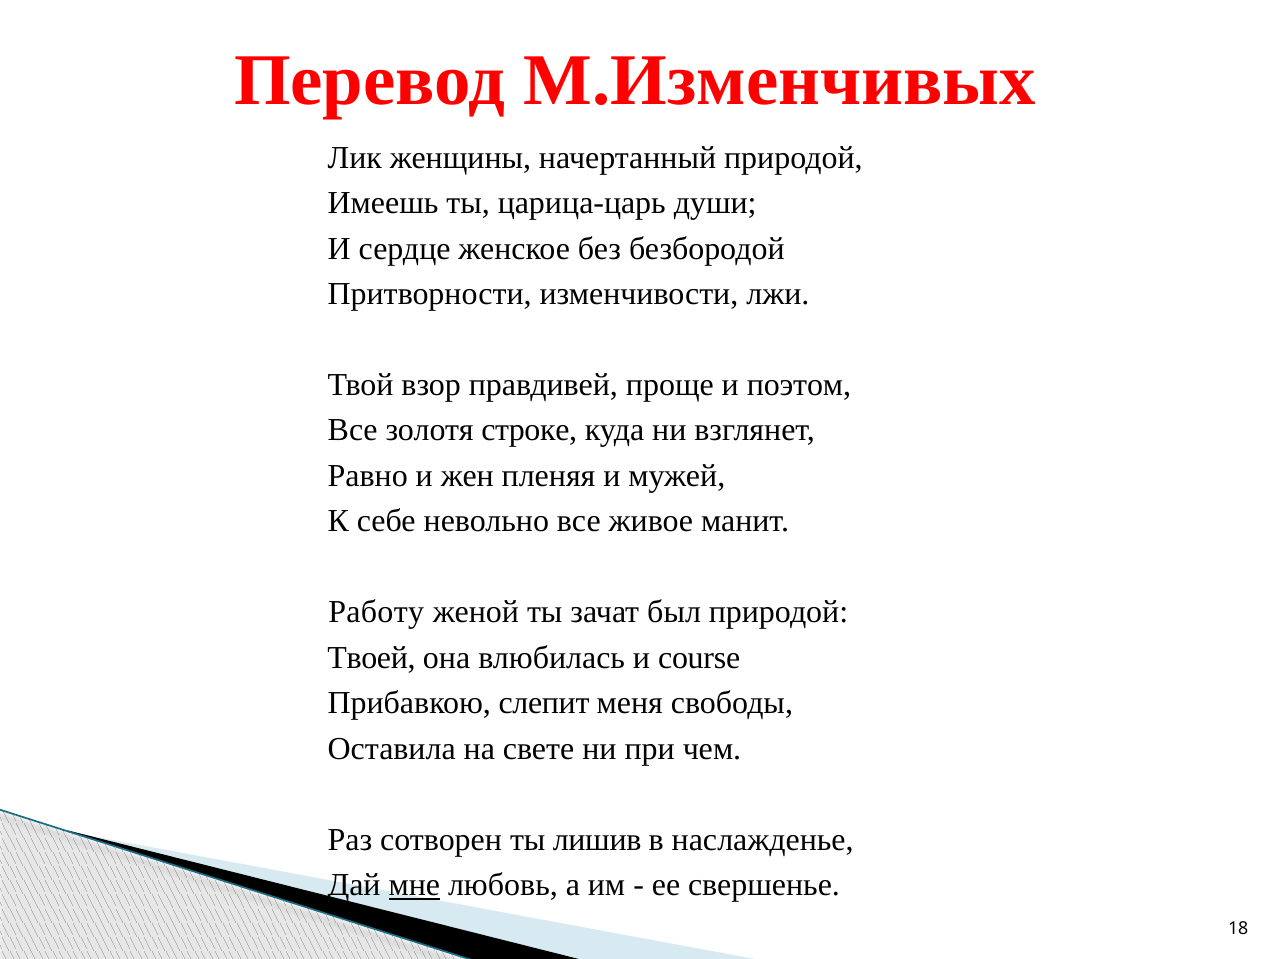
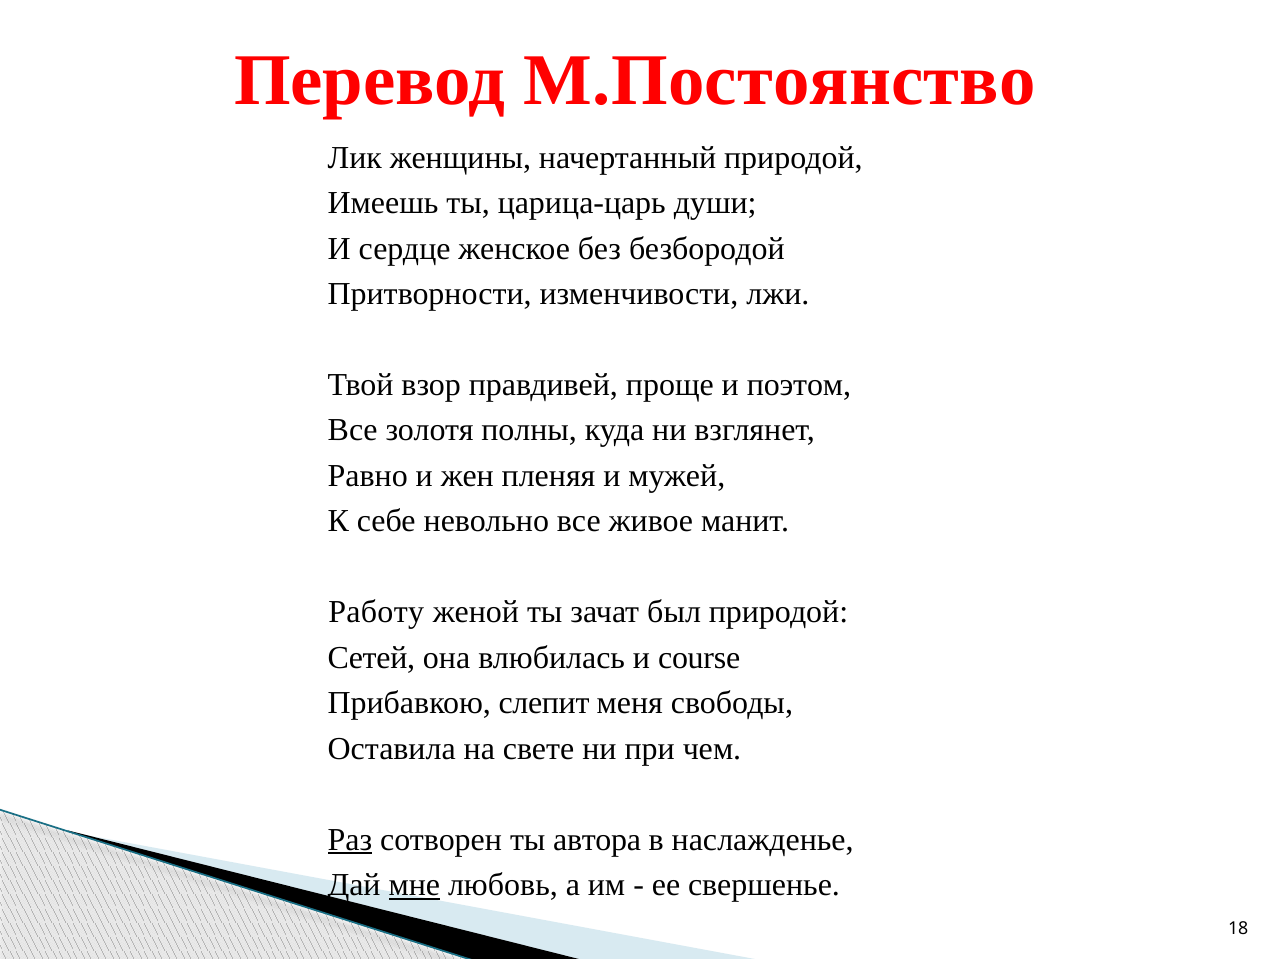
М.Изменчивых: М.Изменчивых -> М.Постоянство
строке: строке -> полны
Твоей: Твоей -> Сетей
Раз underline: none -> present
лишив: лишив -> автора
